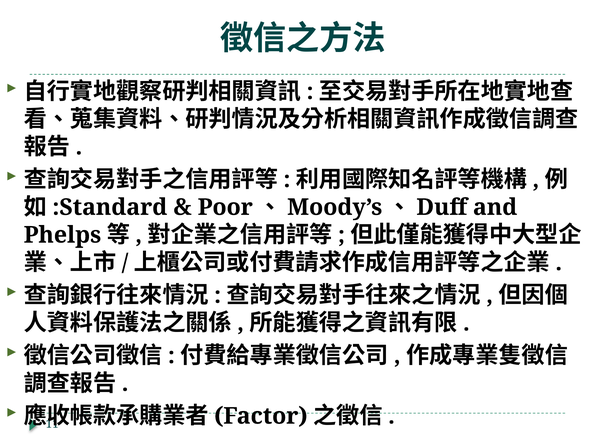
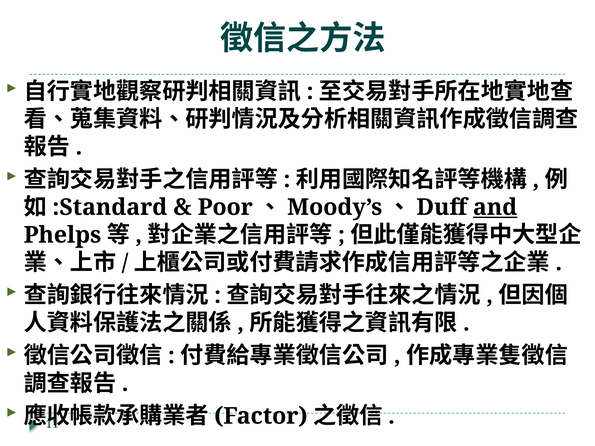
and underline: none -> present
